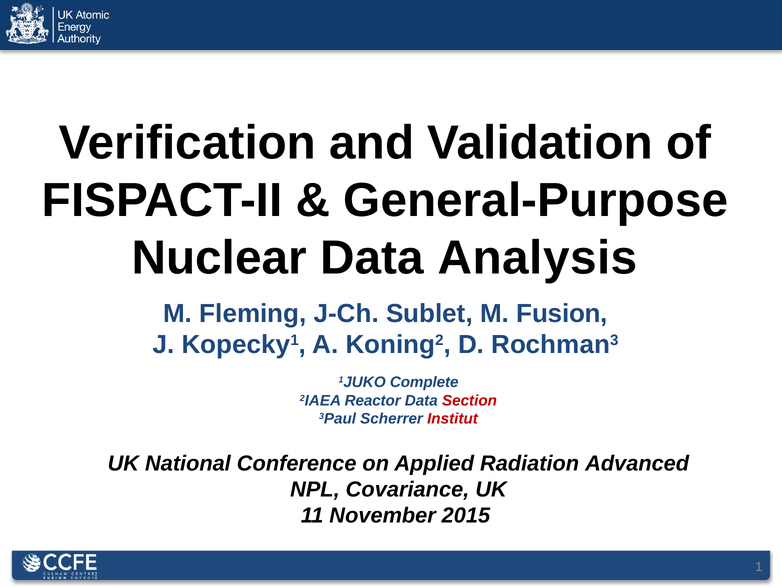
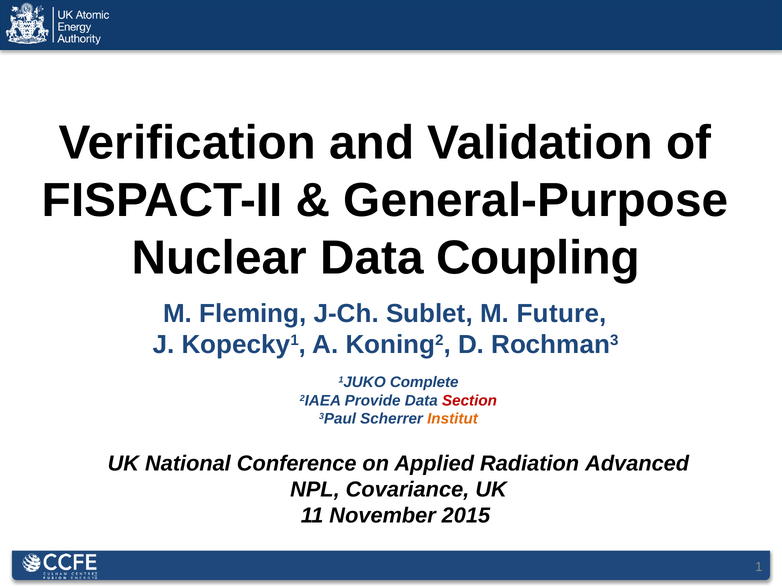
Analysis: Analysis -> Coupling
Fusion: Fusion -> Future
Reactor: Reactor -> Provide
Institut colour: red -> orange
